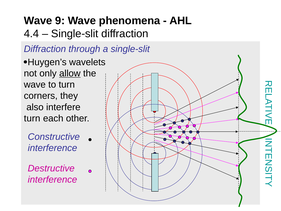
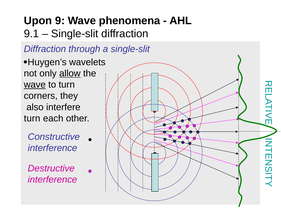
Wave at (38, 21): Wave -> Upon
4.4: 4.4 -> 9.1
wave at (35, 85) underline: none -> present
